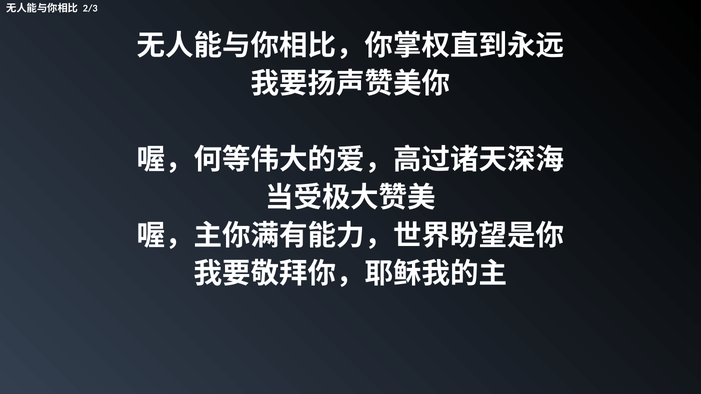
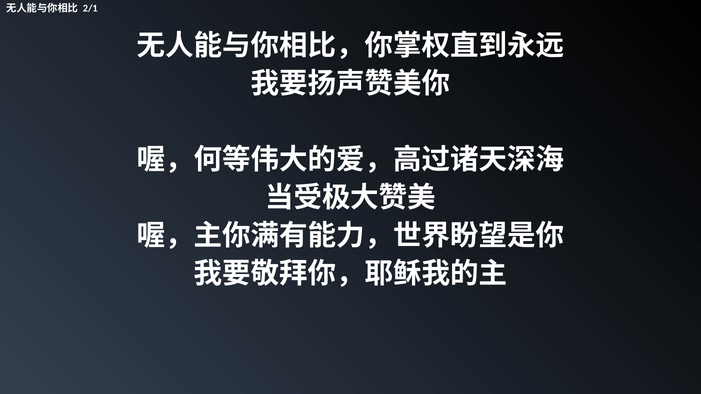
2/3: 2/3 -> 2/1
